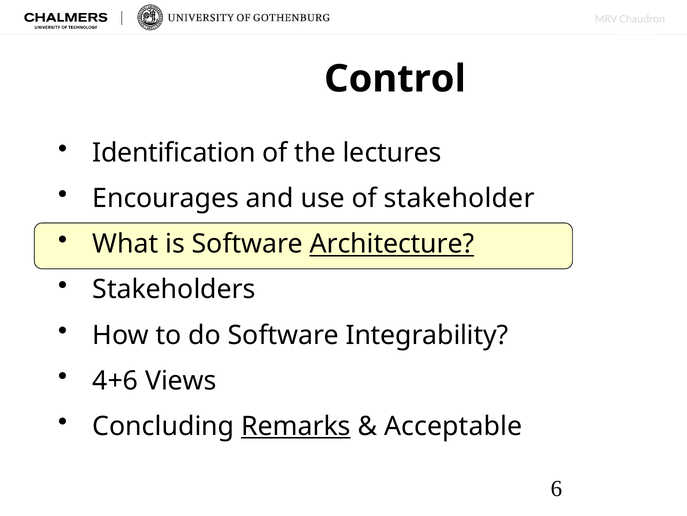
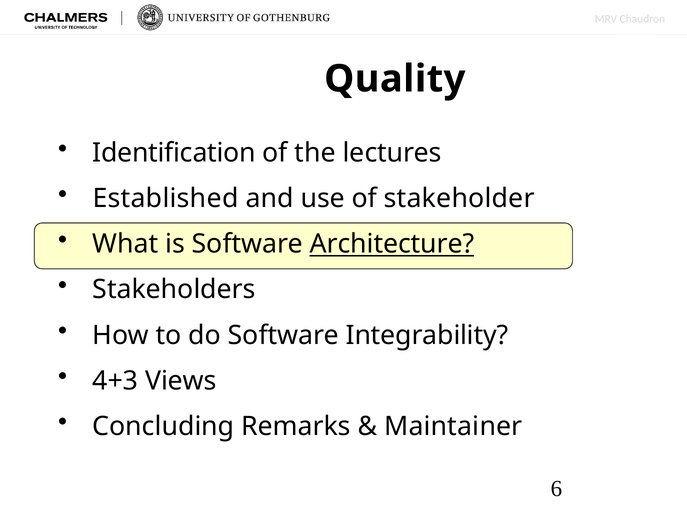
Control: Control -> Quality
Encourages: Encourages -> Established
4+6: 4+6 -> 4+3
Remarks underline: present -> none
Acceptable: Acceptable -> Maintainer
